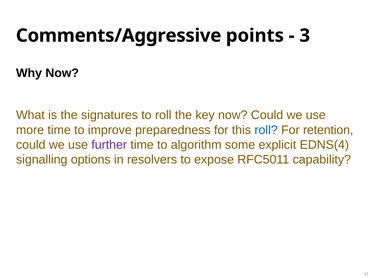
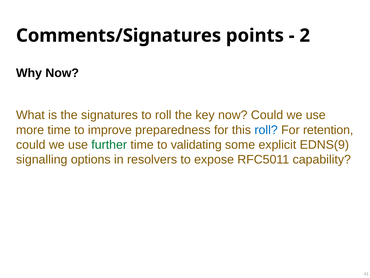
Comments/Aggressive: Comments/Aggressive -> Comments/Signatures
3: 3 -> 2
further colour: purple -> green
algorithm: algorithm -> validating
EDNS(4: EDNS(4 -> EDNS(9
